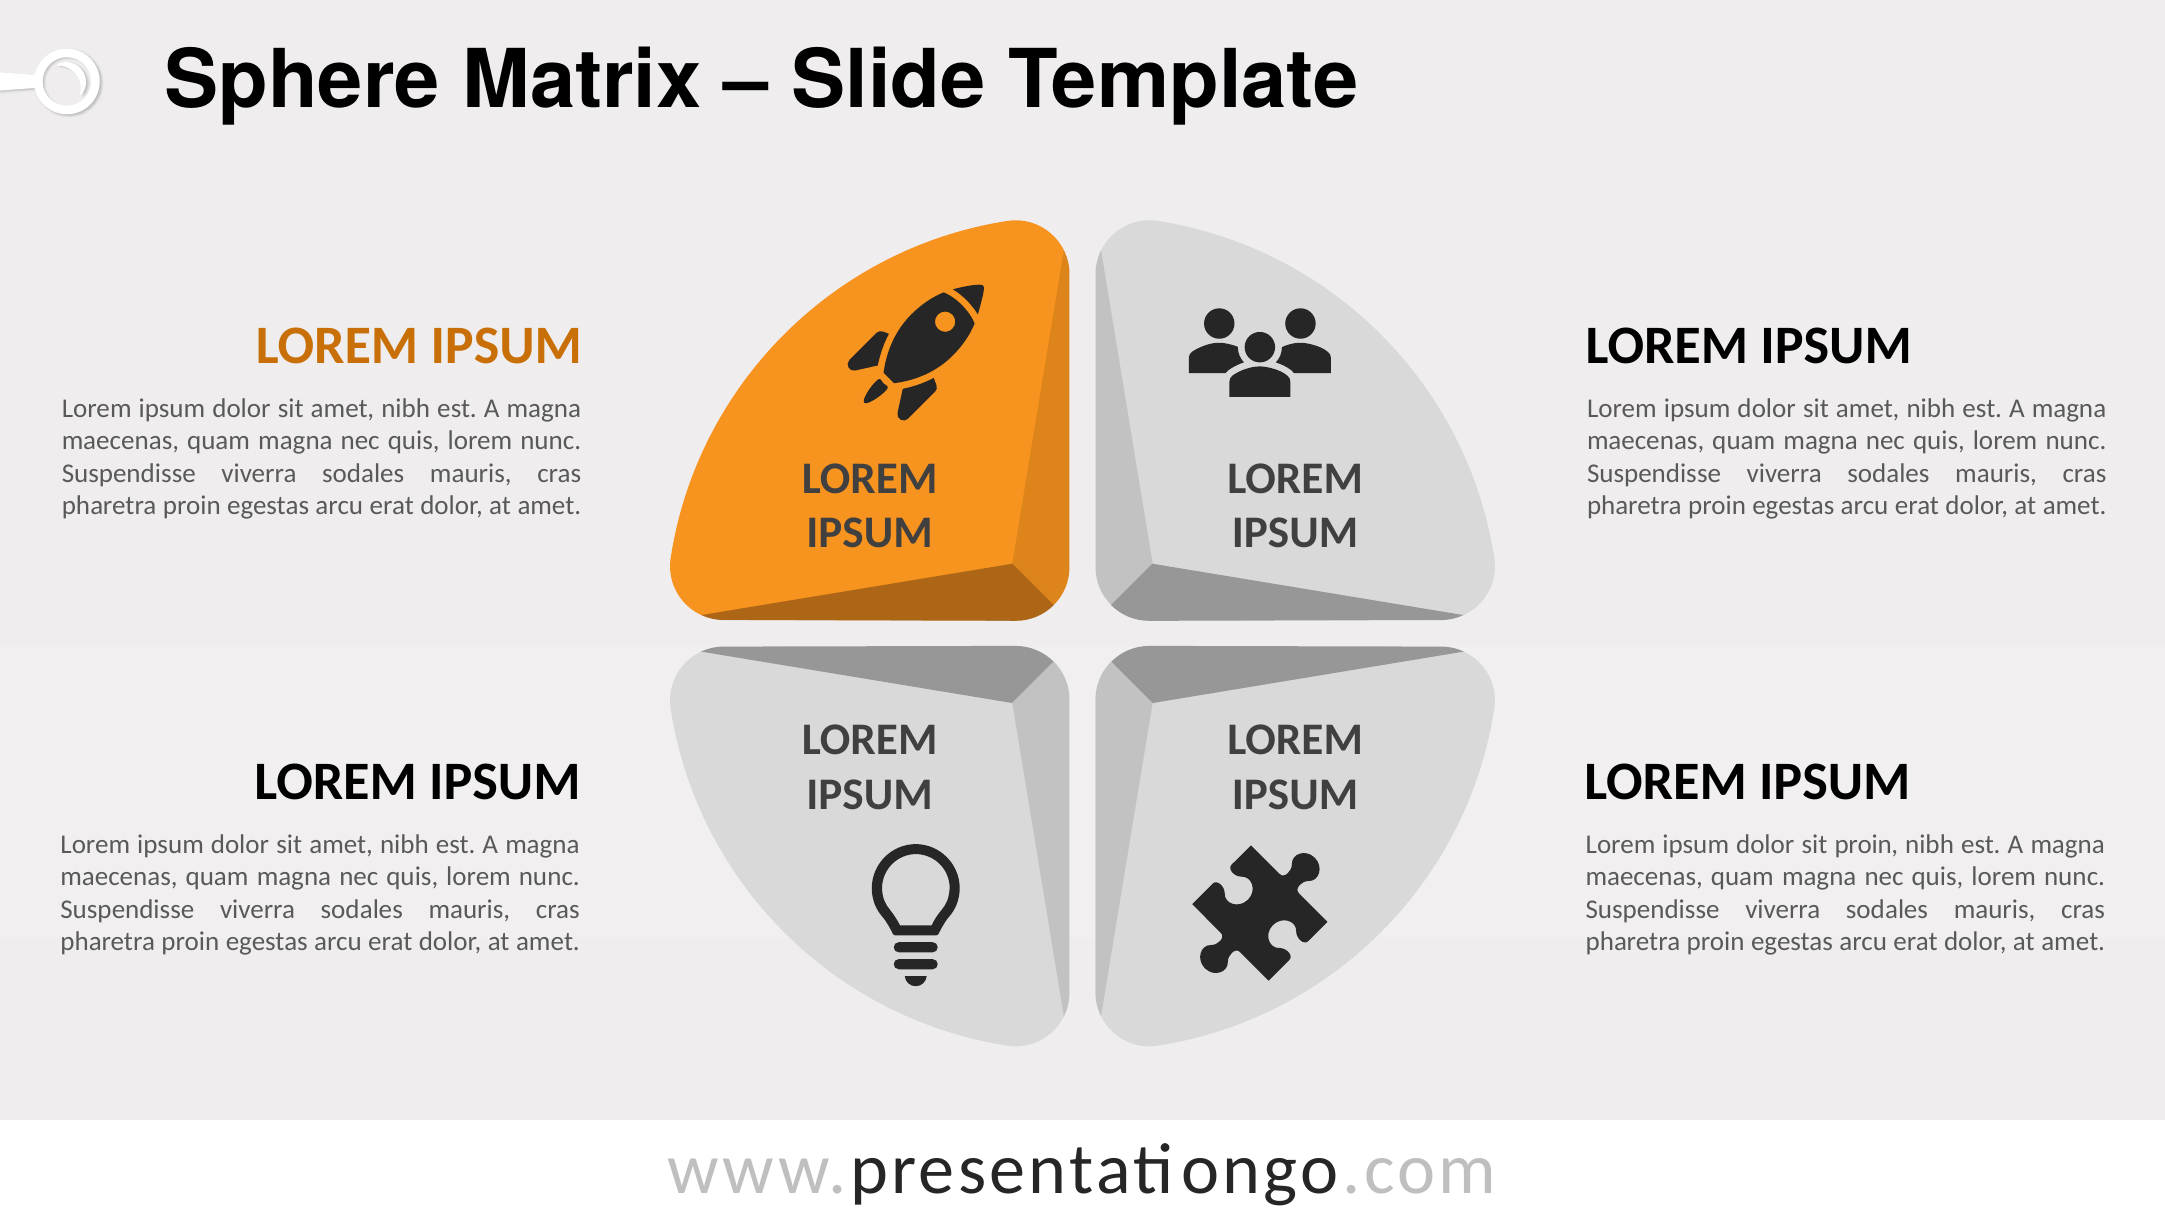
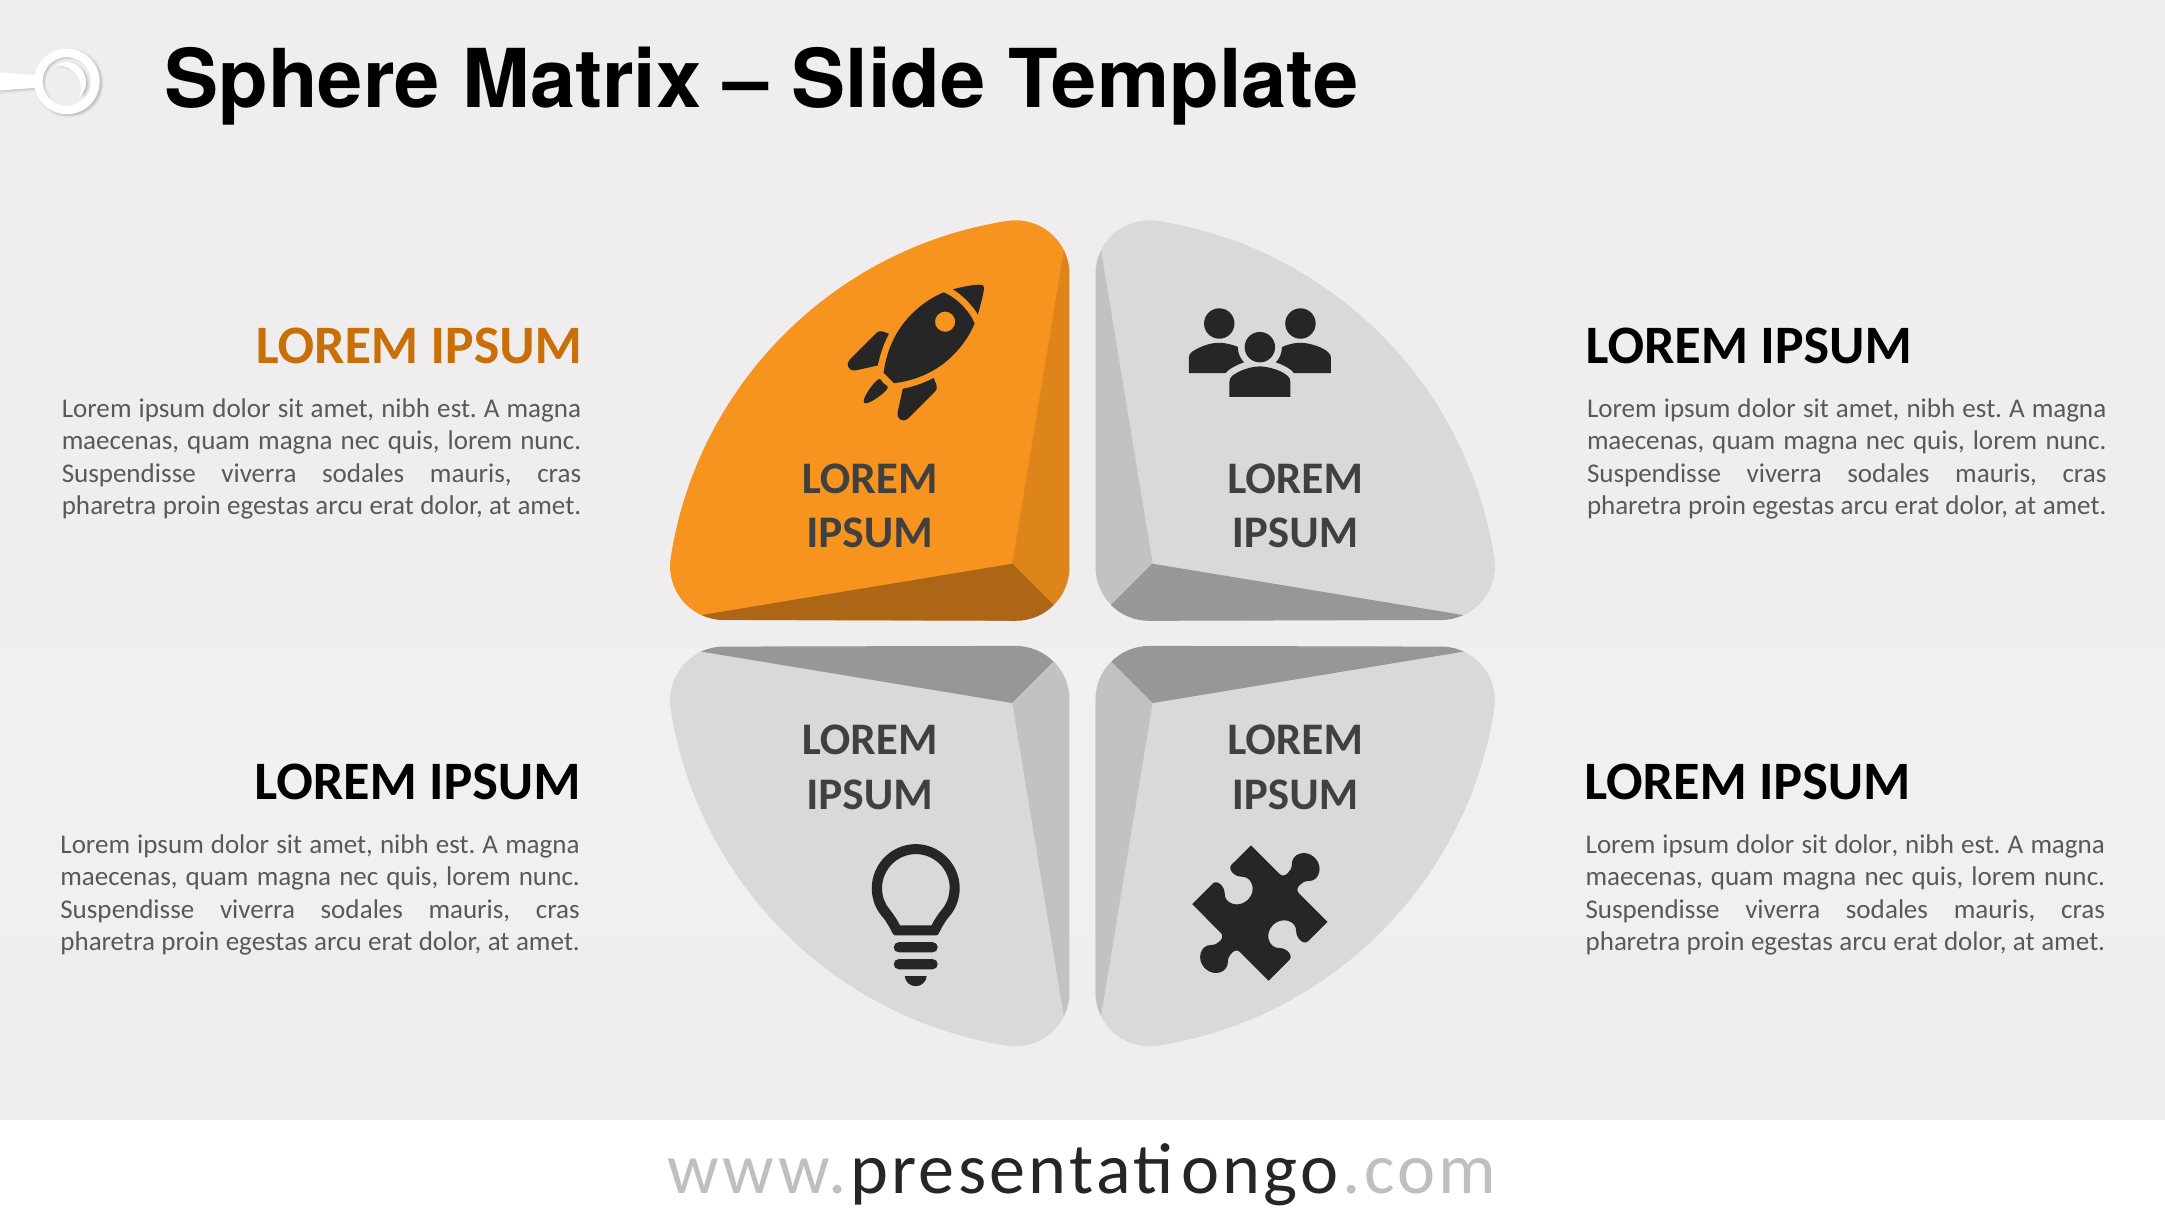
sit proin: proin -> dolor
